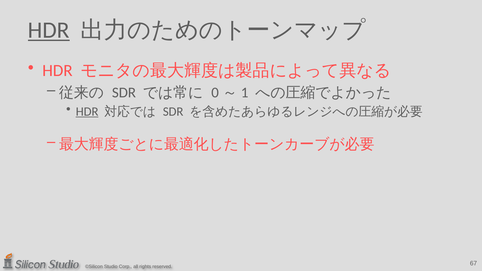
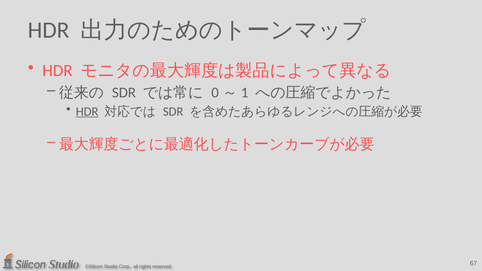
HDR at (49, 30) underline: present -> none
